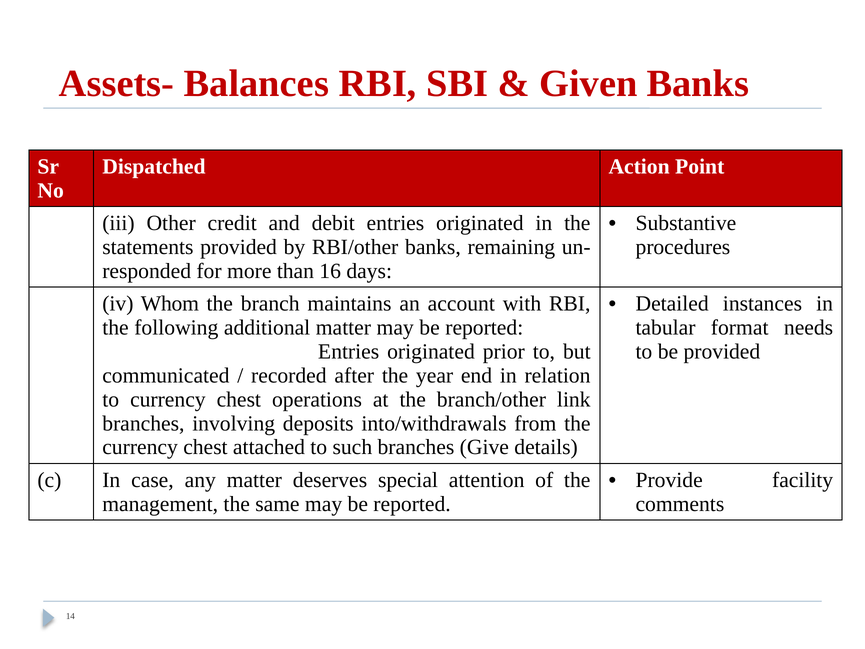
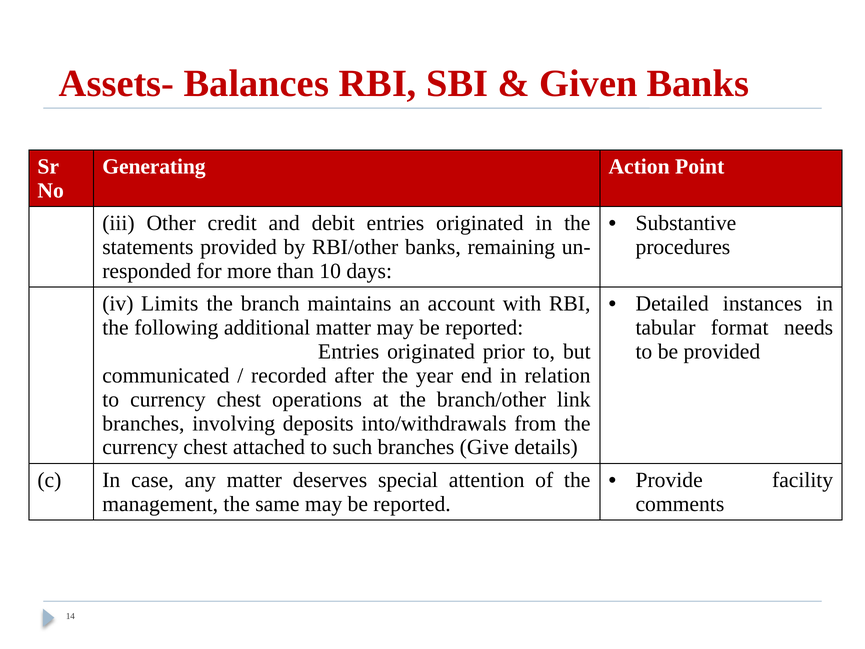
Dispatched: Dispatched -> Generating
16: 16 -> 10
Whom: Whom -> Limits
